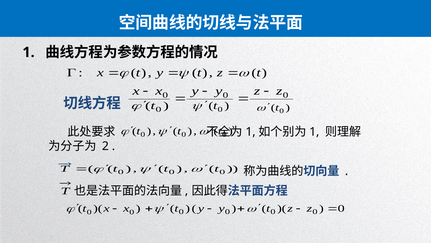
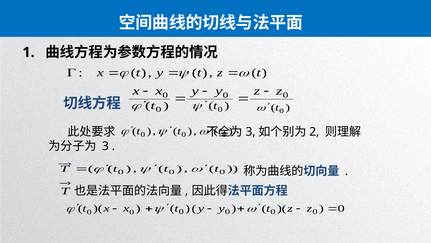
1 at (251, 132): 1 -> 3
1 at (314, 132): 1 -> 2
2 at (105, 146): 2 -> 3
